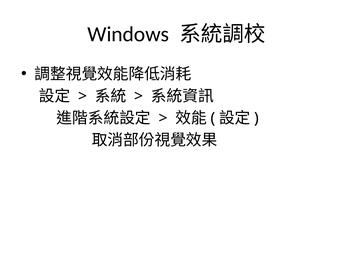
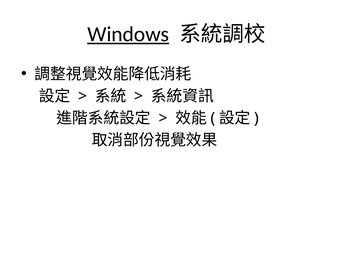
Windows underline: none -> present
